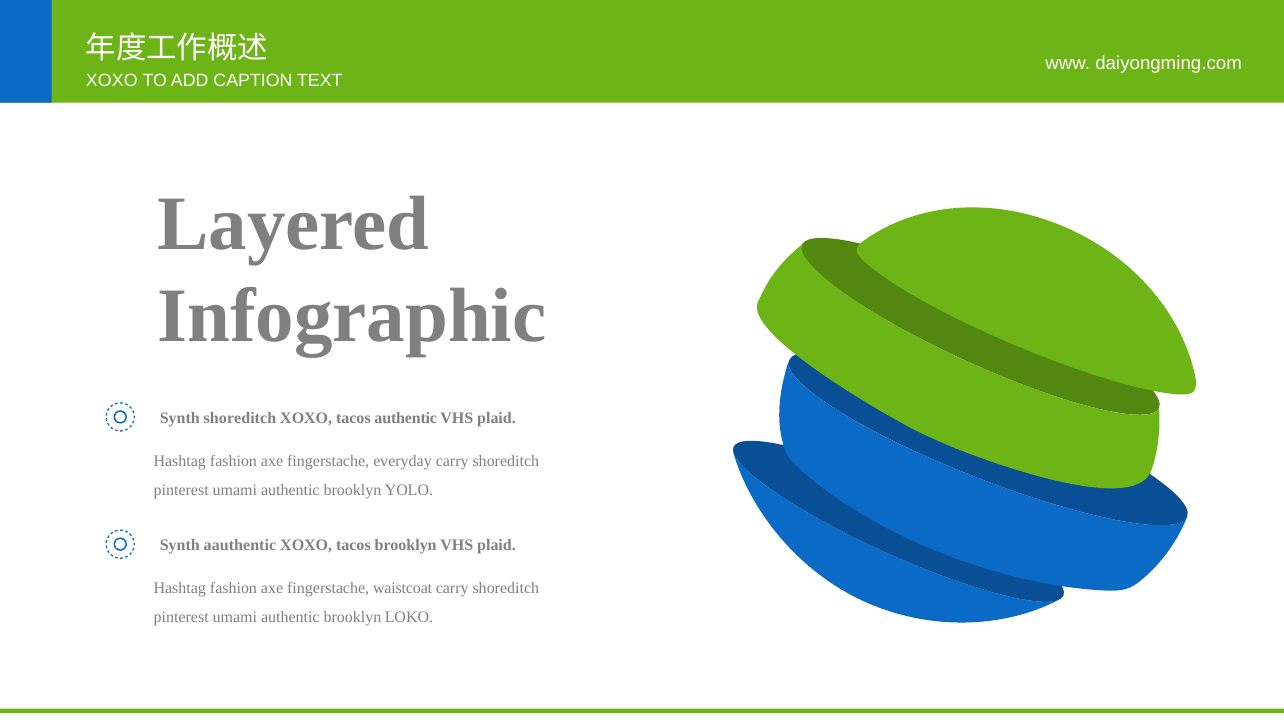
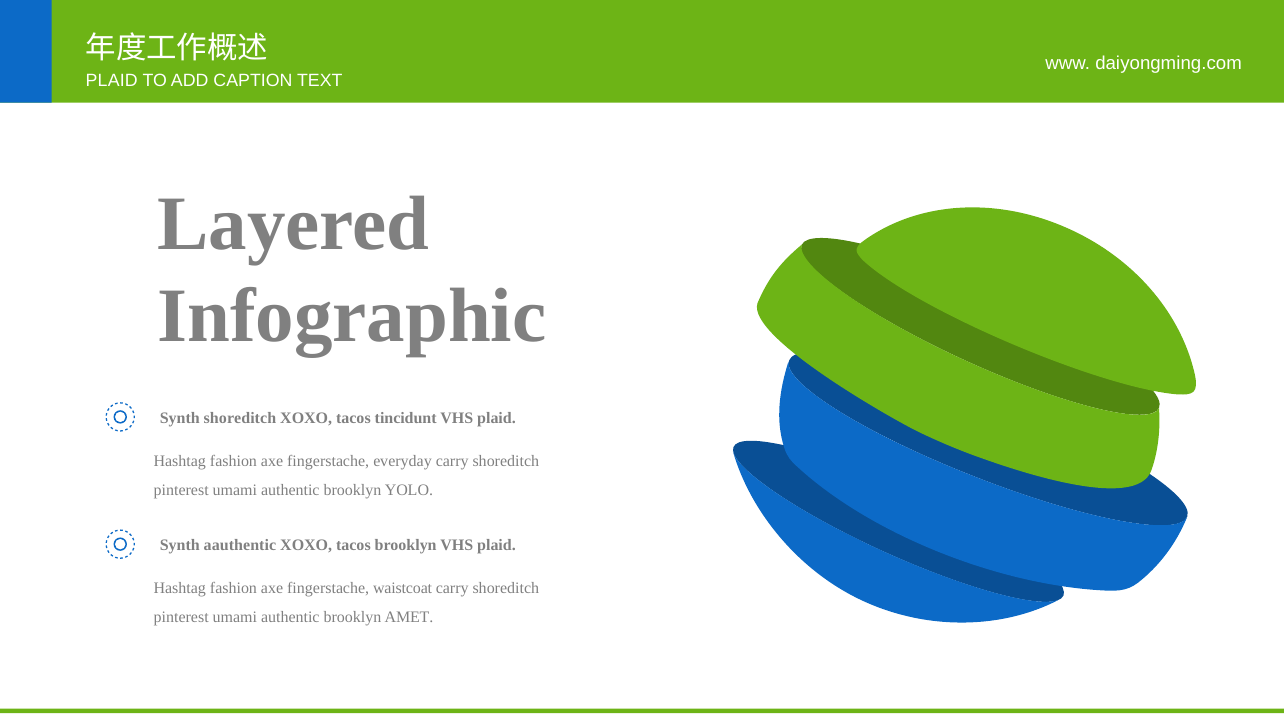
XOXO at (112, 81): XOXO -> PLAID
tacos authentic: authentic -> tincidunt
LOKO: LOKO -> AMET
